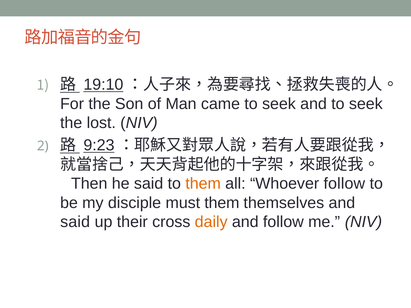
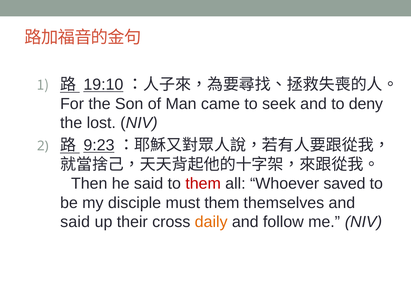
and to seek: seek -> deny
them at (203, 184) colour: orange -> red
Whoever follow: follow -> saved
